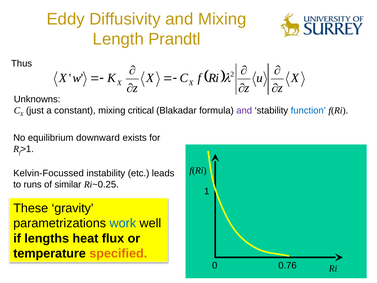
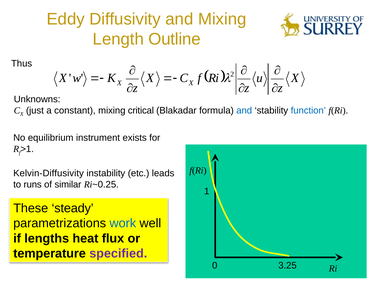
Prandtl: Prandtl -> Outline
and at (244, 110) colour: purple -> blue
downward: downward -> instrument
Kelvin-Focussed: Kelvin-Focussed -> Kelvin-Diffusivity
gravity: gravity -> steady
specified colour: orange -> purple
0.76: 0.76 -> 3.25
